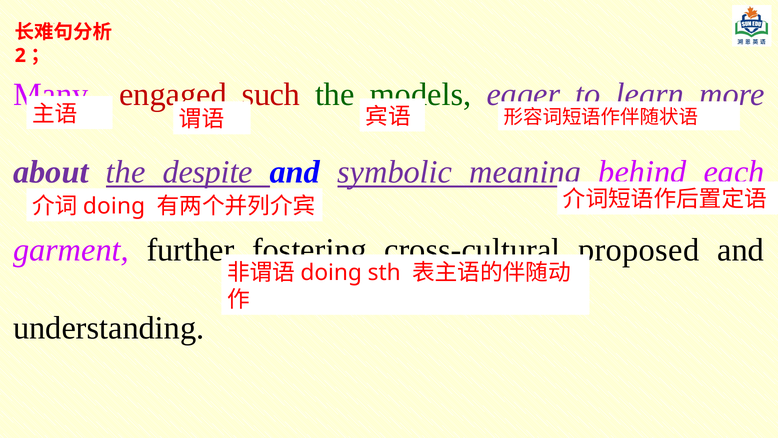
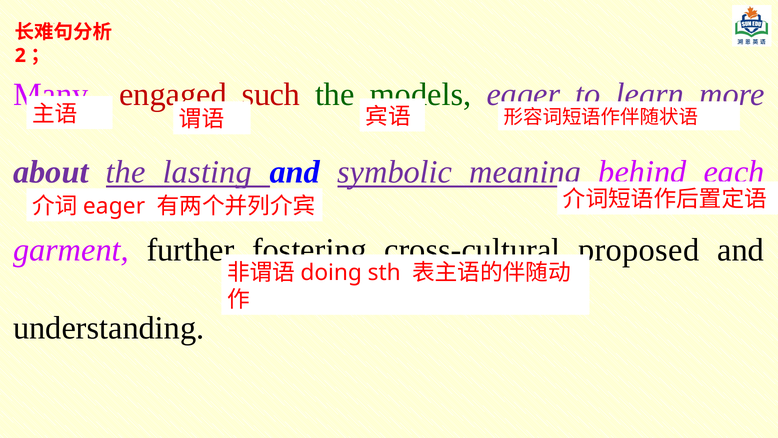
despite: despite -> lasting
doing at (114, 206): doing -> eager
